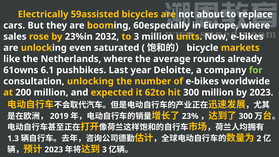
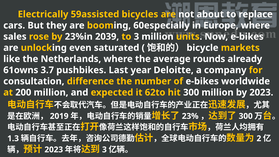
2032: 2032 -> 2039
6.1: 6.1 -> 3.7
for colour: light green -> yellow
consultation unlocking: unlocking -> difference
